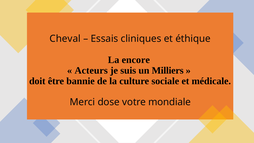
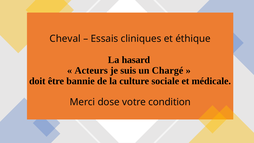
encore: encore -> hasard
Milliers: Milliers -> Chargé
mondiale: mondiale -> condition
